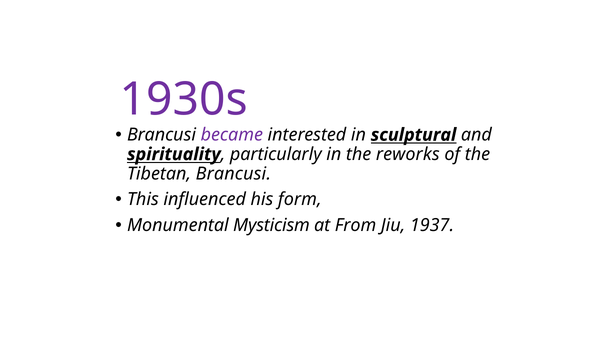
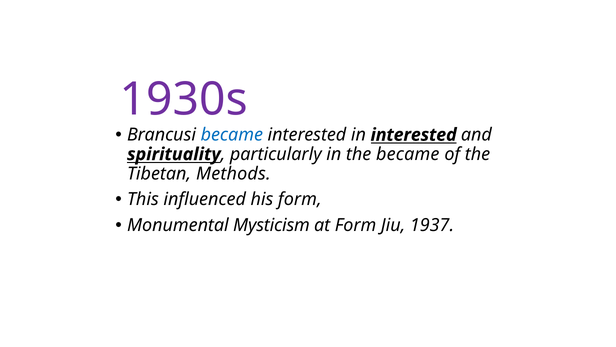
became at (232, 135) colour: purple -> blue
in sculptural: sculptural -> interested
the reworks: reworks -> became
Tibetan Brancusi: Brancusi -> Methods
at From: From -> Form
